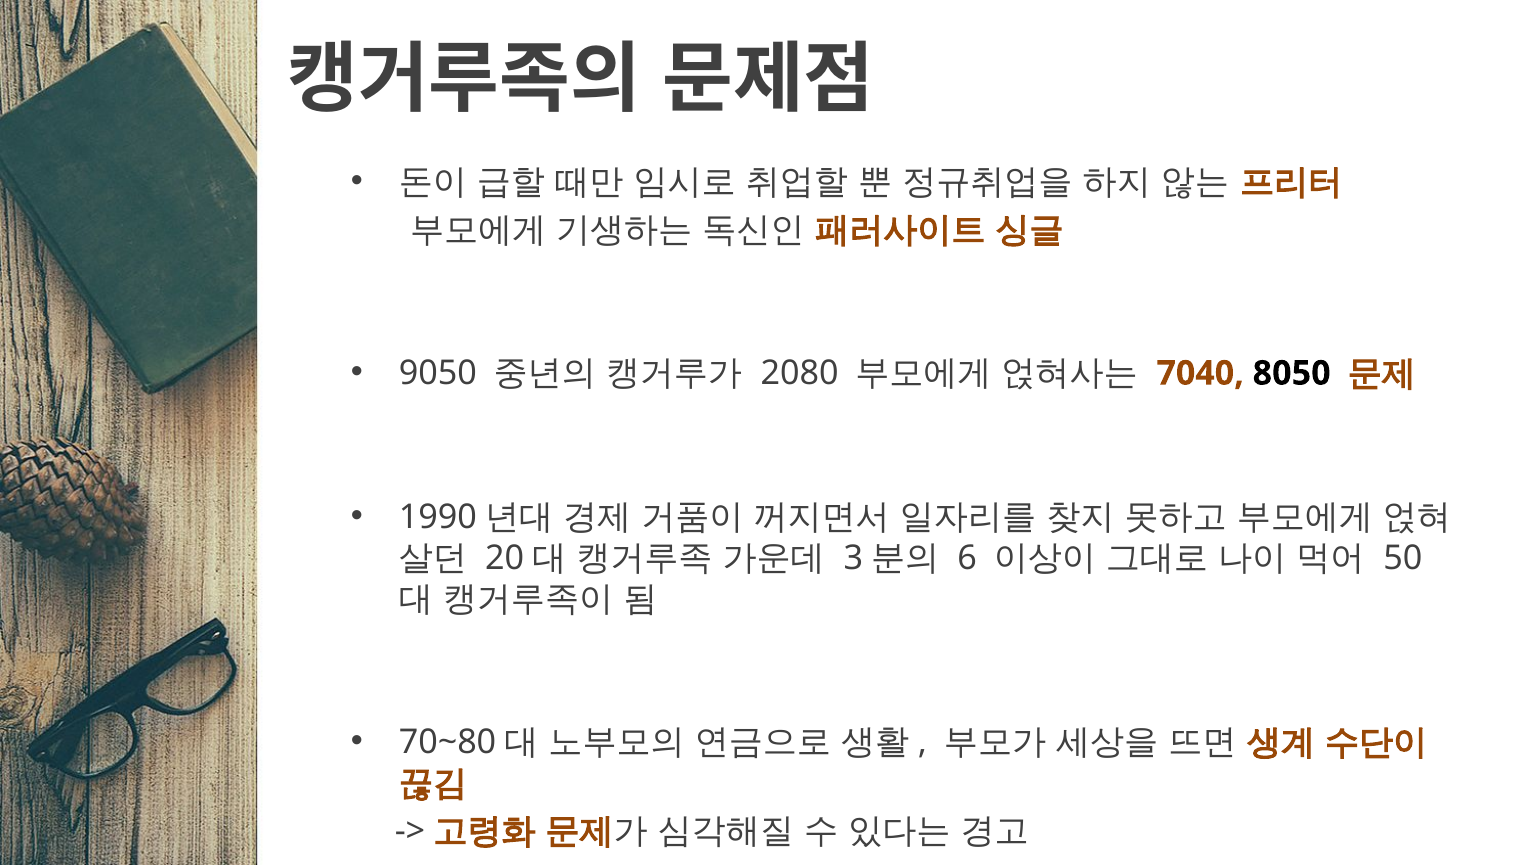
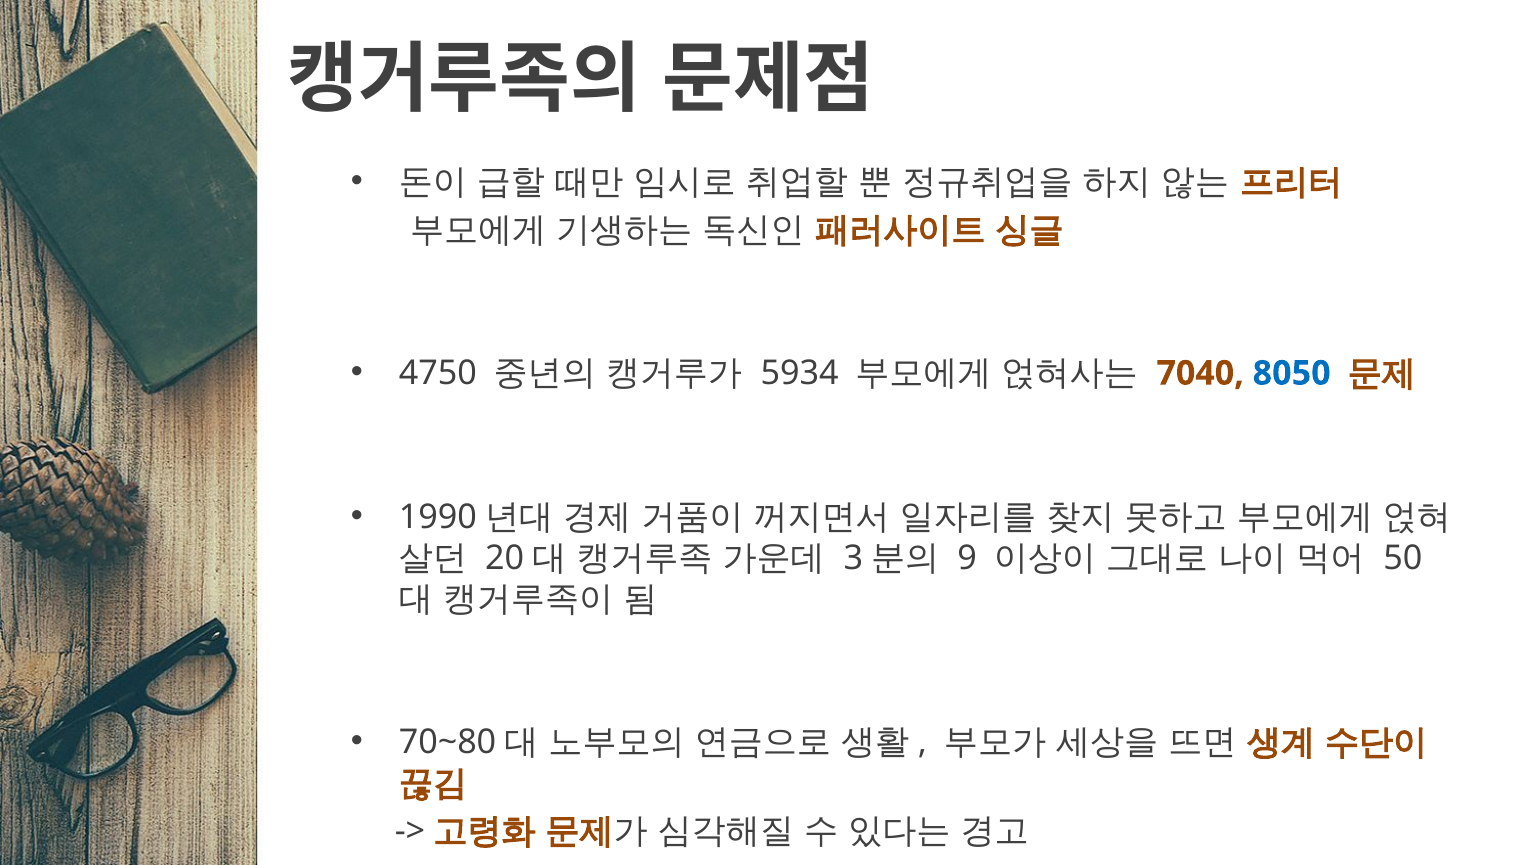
9050: 9050 -> 4750
2080: 2080 -> 5934
8050 colour: black -> blue
6: 6 -> 9
